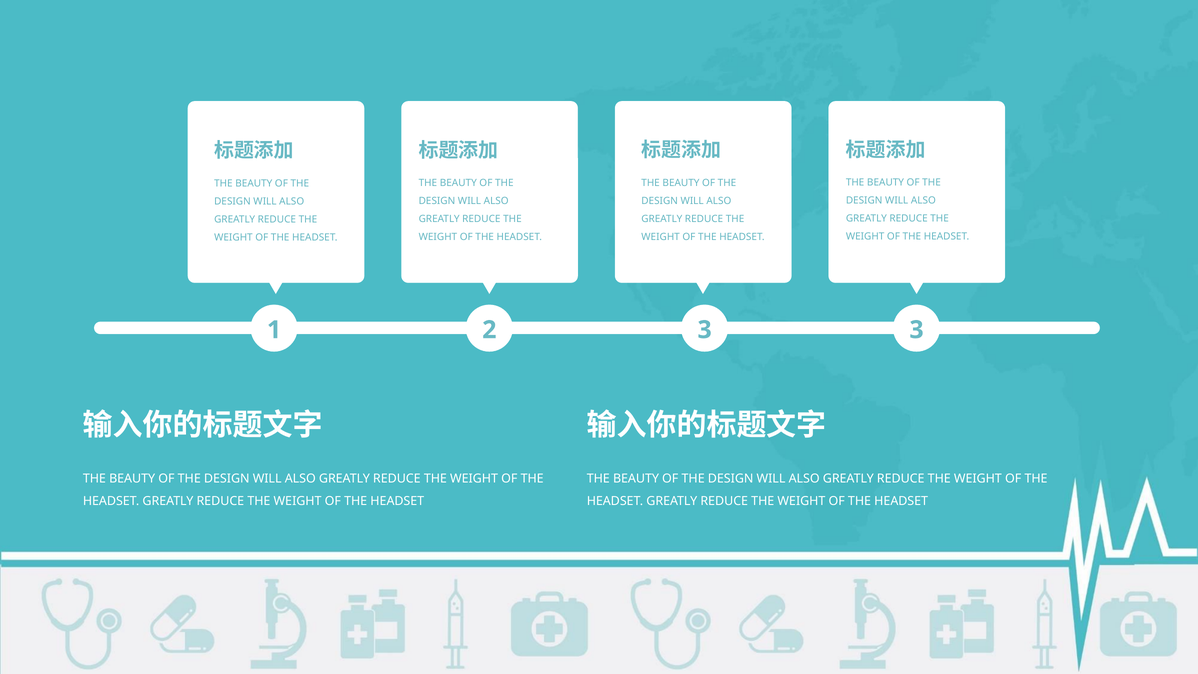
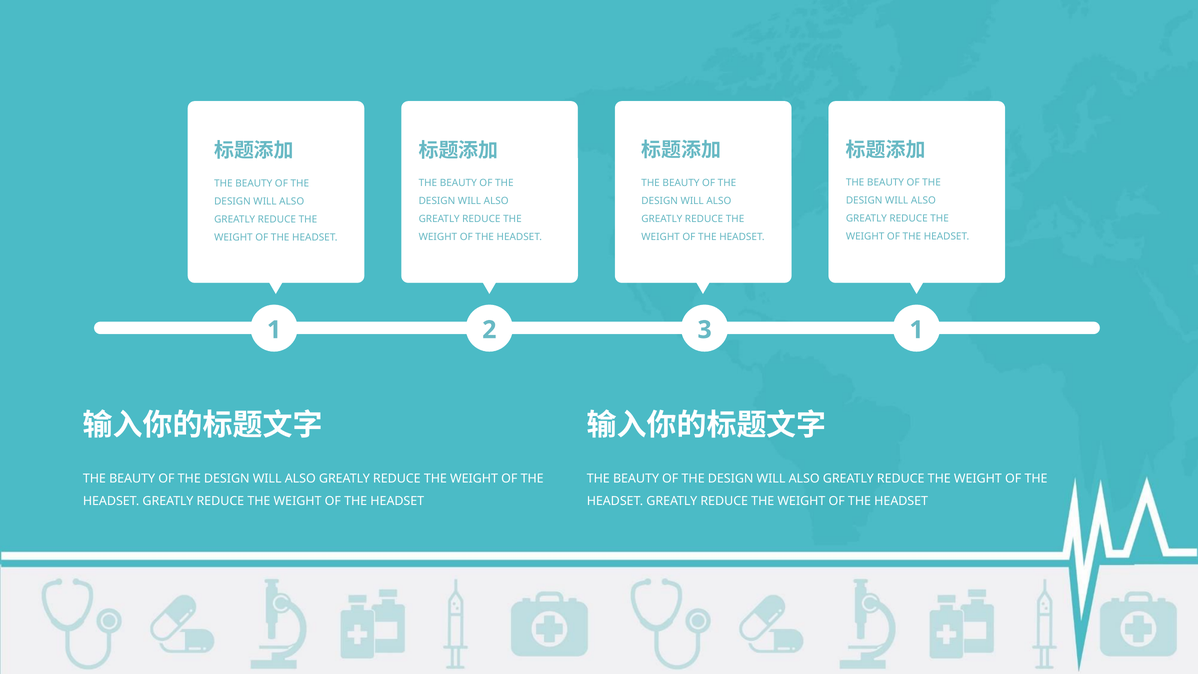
1 3: 3 -> 1
